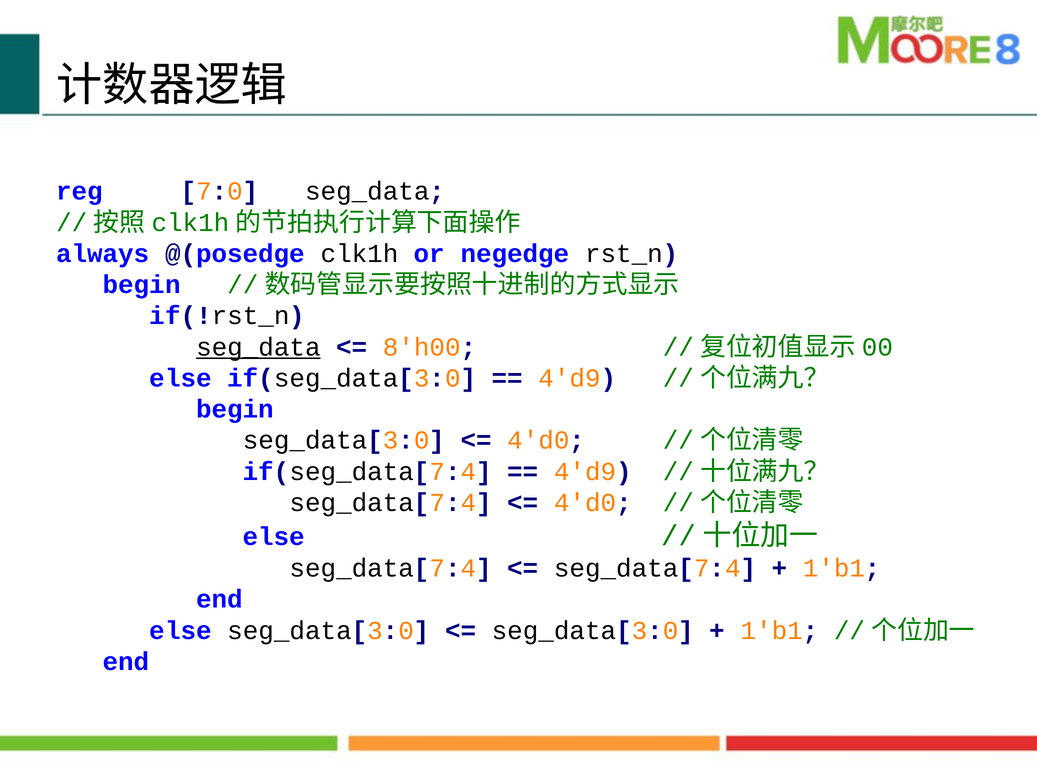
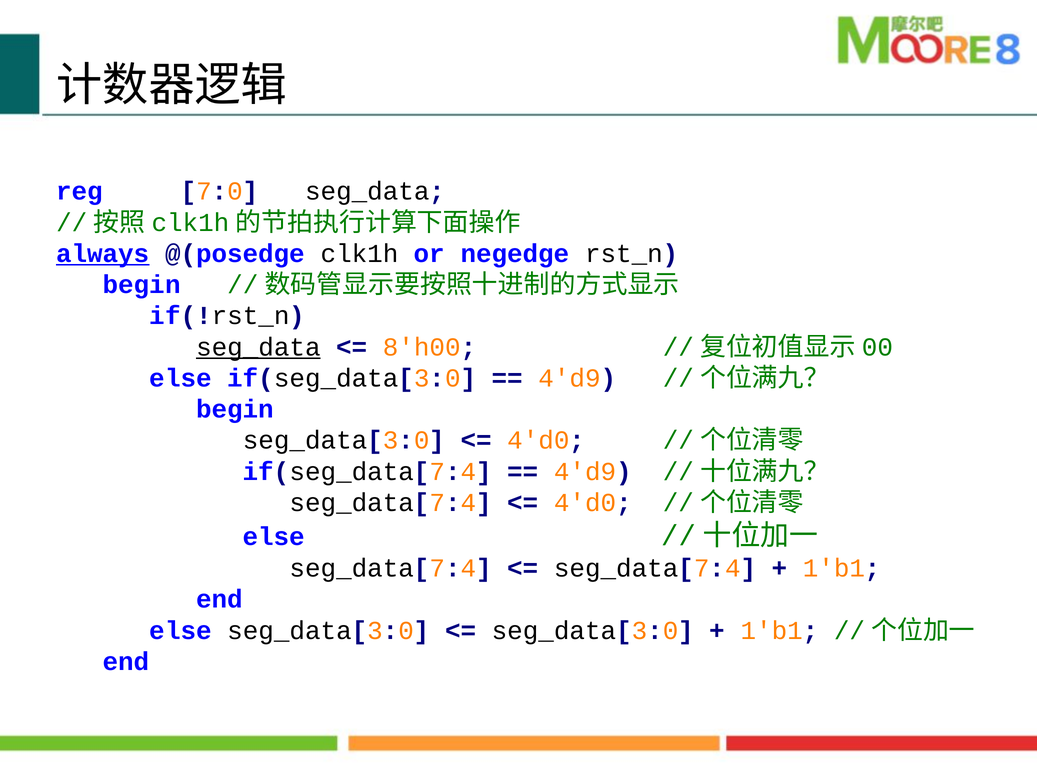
always underline: none -> present
